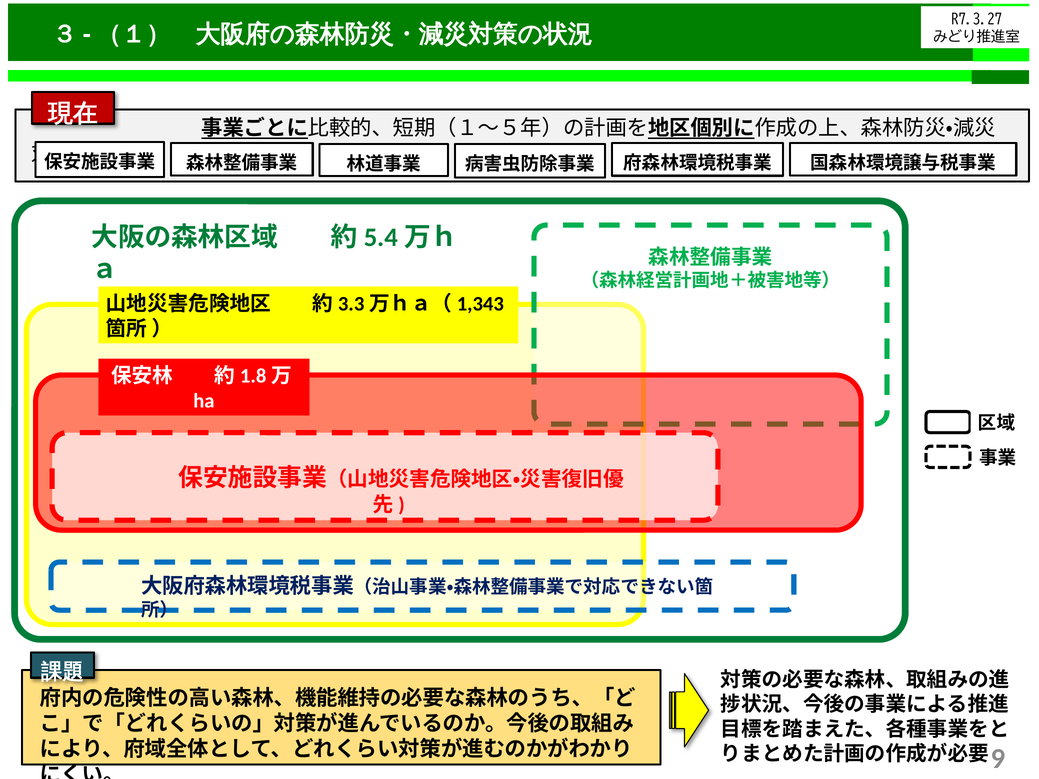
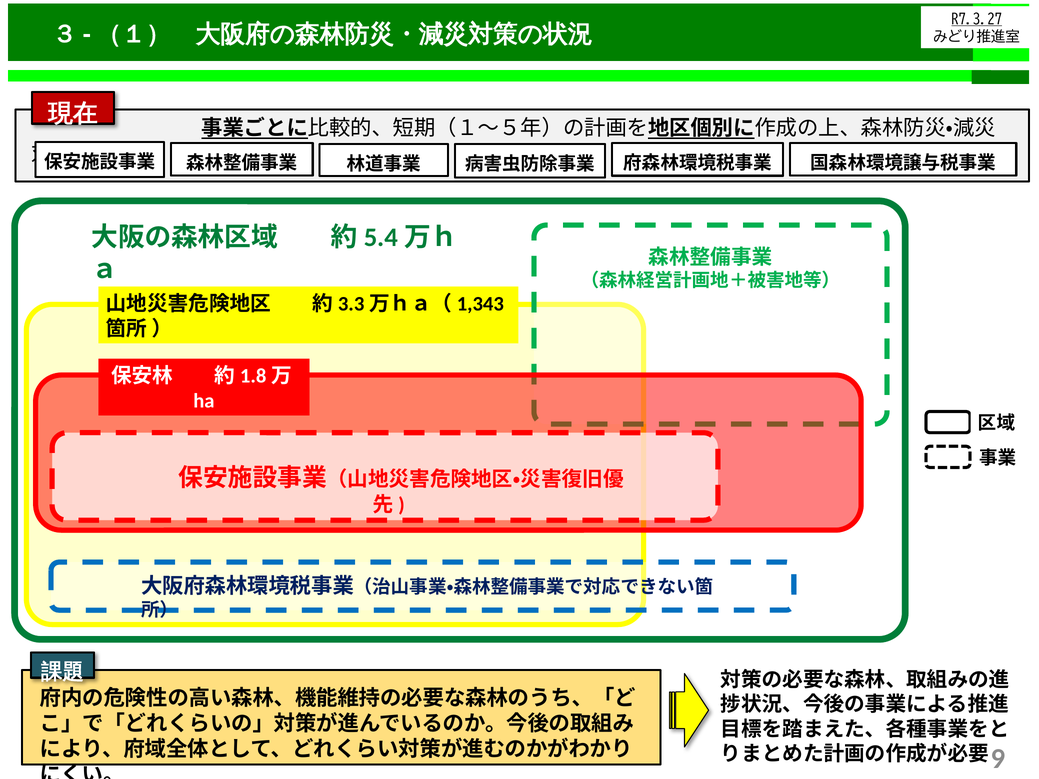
R7.3.27 underline: none -> present
